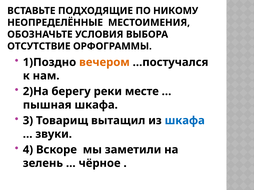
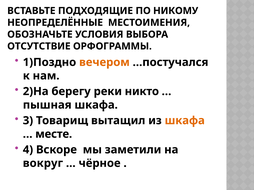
месте: месте -> никто
шкафа at (185, 121) colour: blue -> orange
звуки: звуки -> месте
зелень: зелень -> вокруг
